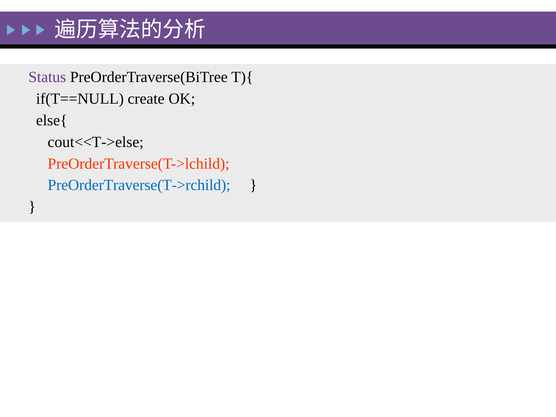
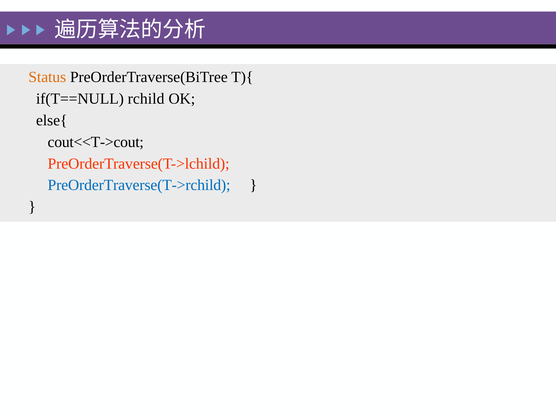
Status colour: purple -> orange
create: create -> rchild
cout<<T->else: cout<<T->else -> cout<<T->cout
